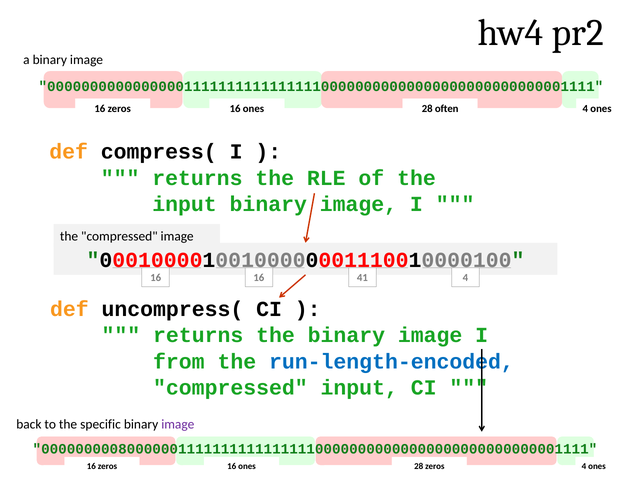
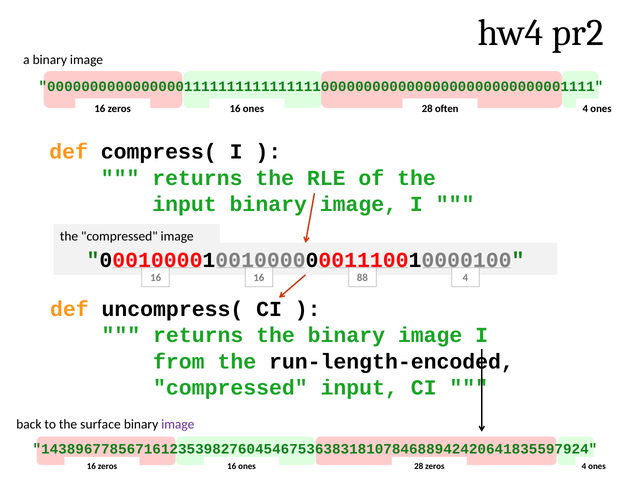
41: 41 -> 88
run-length-encoded colour: blue -> black
specific: specific -> surface
0000000008000000111111111111111100000000000000000000000000001111: 0000000008000000111111111111111100000000000000000000000000001111 -> 1438967785671612353982760454675363831810784688942420641835597924
